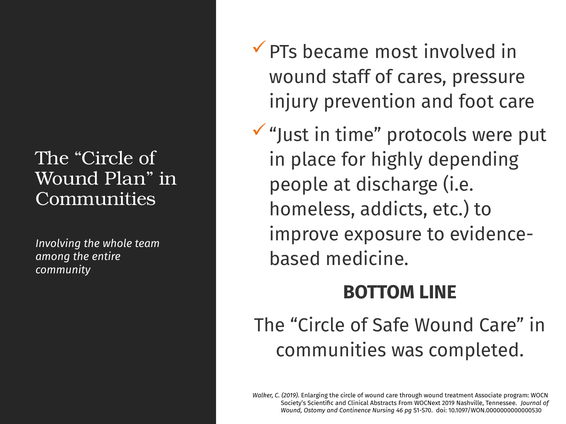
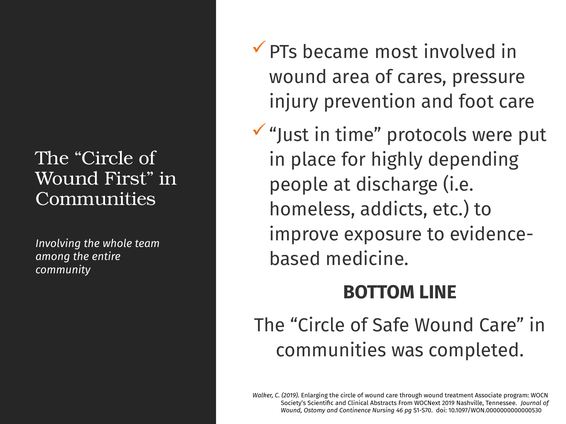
staff: staff -> area
Plan: Plan -> First
